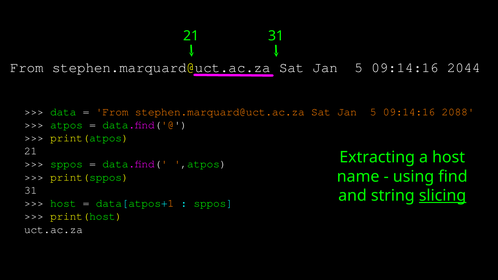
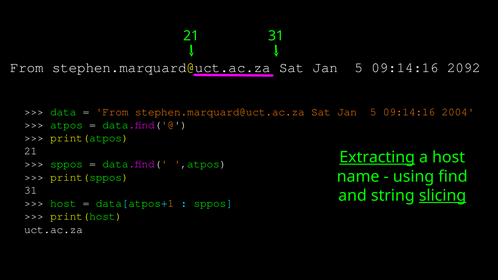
2044: 2044 -> 2092
2088: 2088 -> 2004
Extracting underline: none -> present
